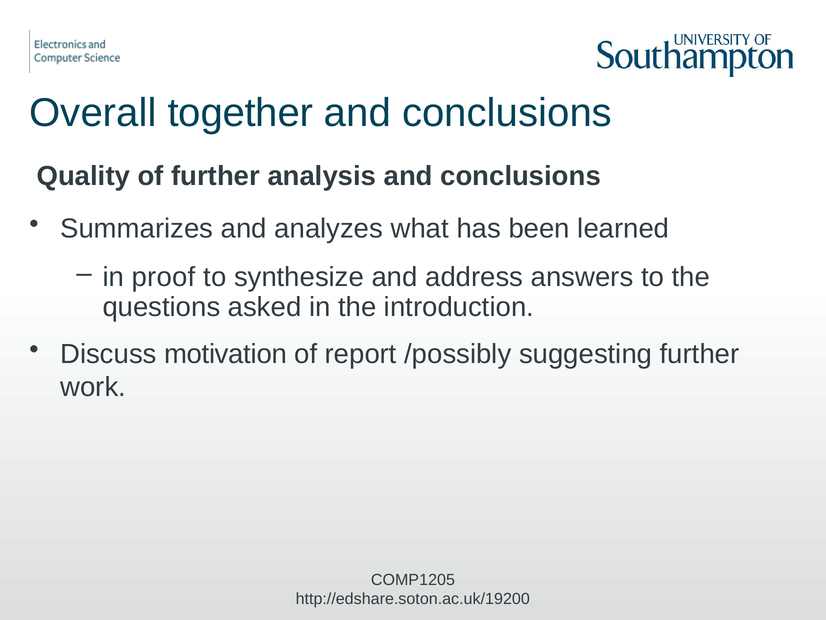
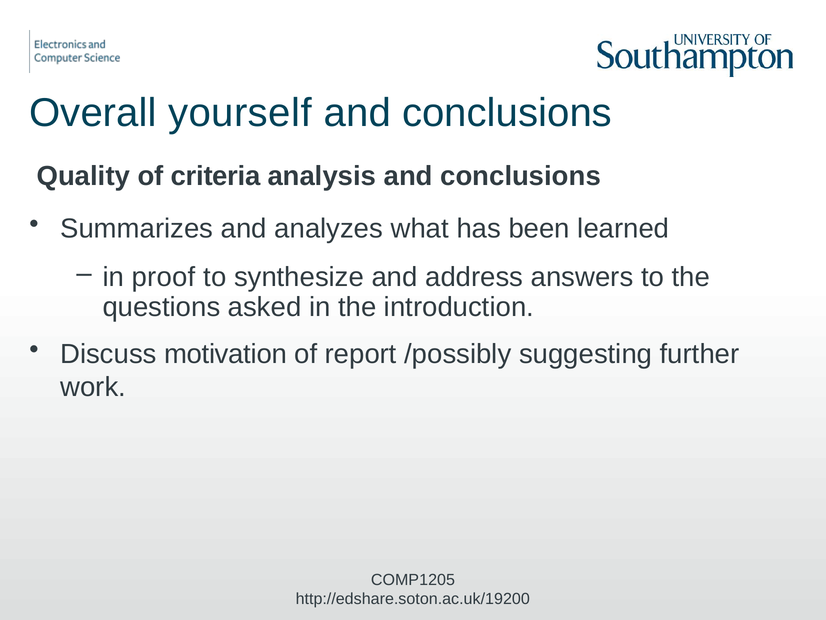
together: together -> yourself
of further: further -> criteria
